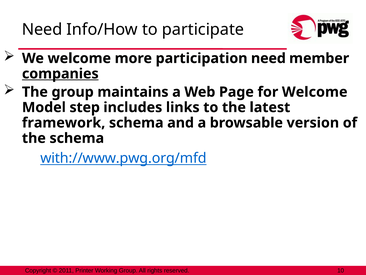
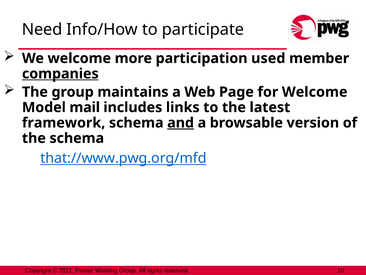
participation need: need -> used
step: step -> mail
and underline: none -> present
with://www.pwg.org/mfd: with://www.pwg.org/mfd -> that://www.pwg.org/mfd
